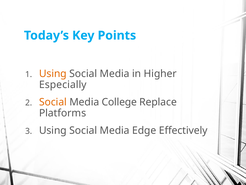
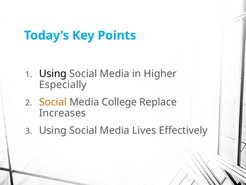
Using at (53, 74) colour: orange -> black
Platforms: Platforms -> Increases
Edge: Edge -> Lives
